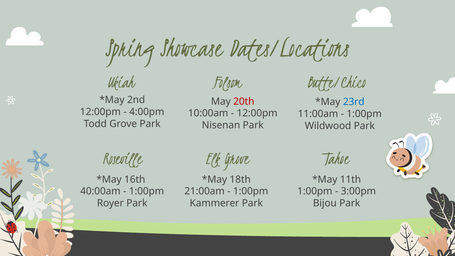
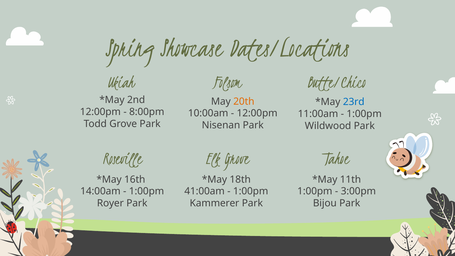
20th colour: red -> orange
4:00pm: 4:00pm -> 8:00pm
40:00am: 40:00am -> 14:00am
21:00am: 21:00am -> 41:00am
